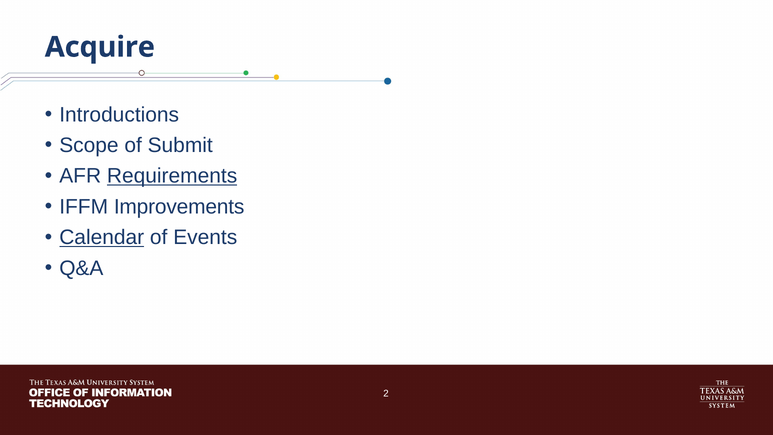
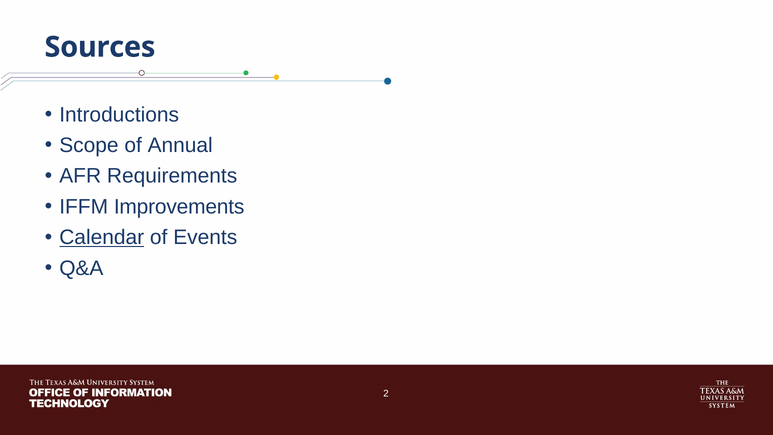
Acquire: Acquire -> Sources
Submit: Submit -> Annual
Requirements underline: present -> none
